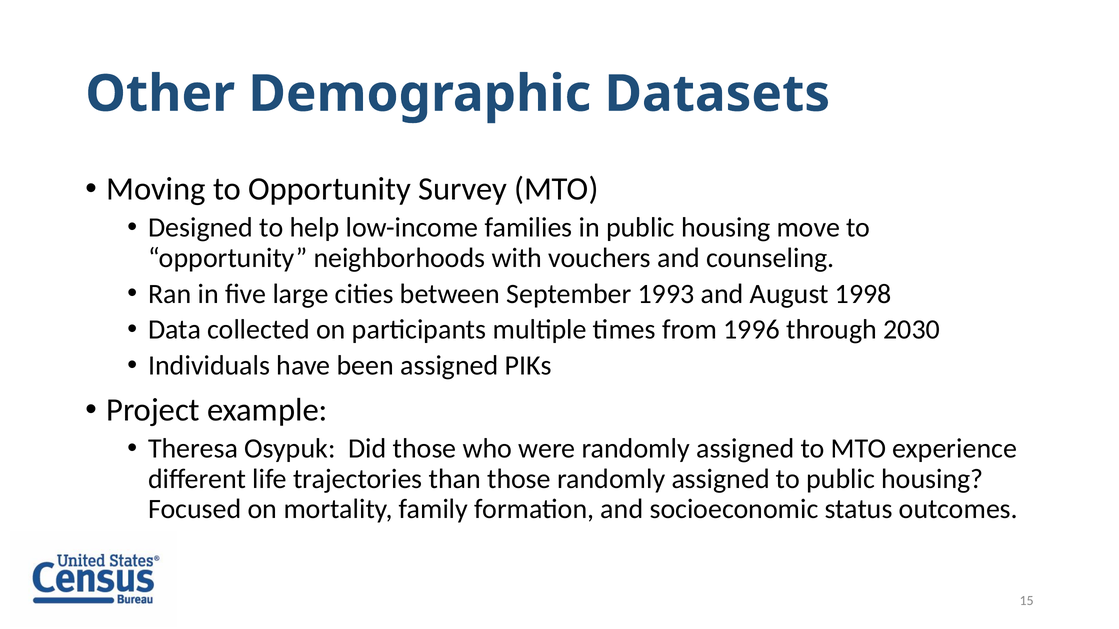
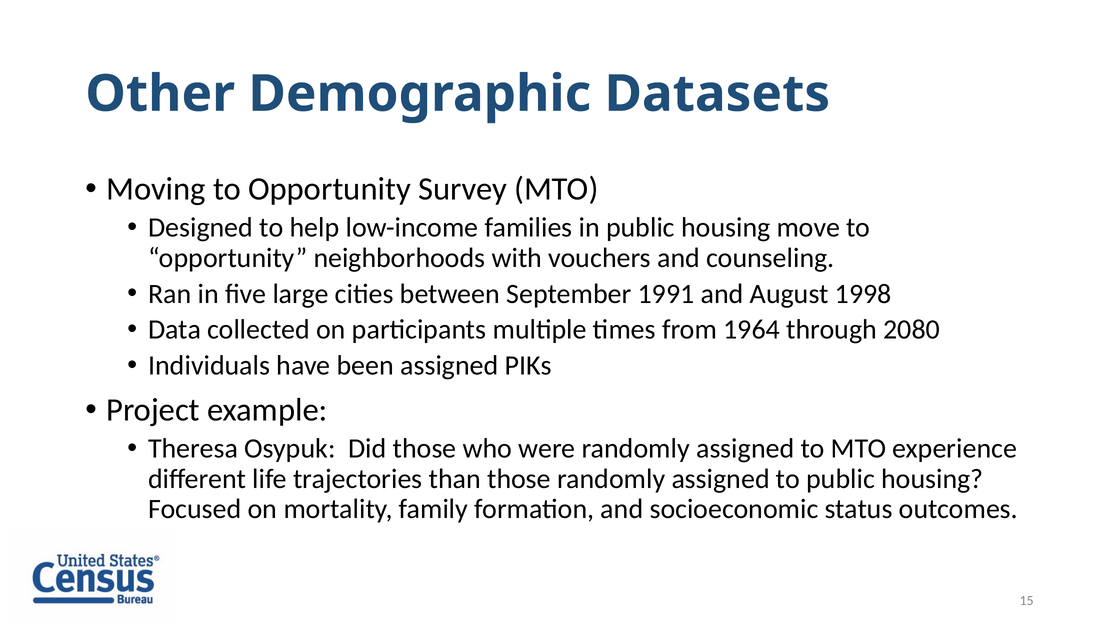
1993: 1993 -> 1991
1996: 1996 -> 1964
2030: 2030 -> 2080
